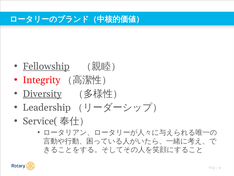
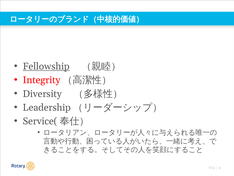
Diversity underline: present -> none
